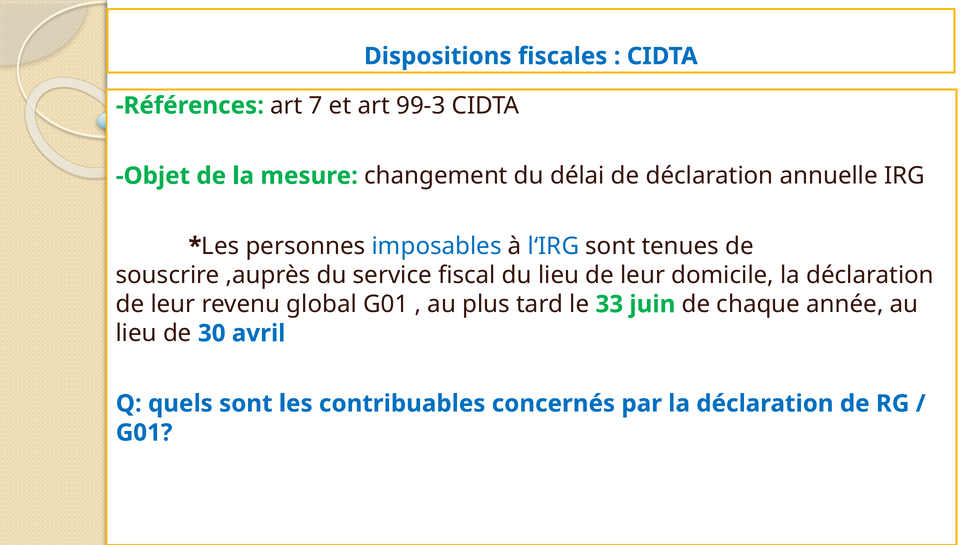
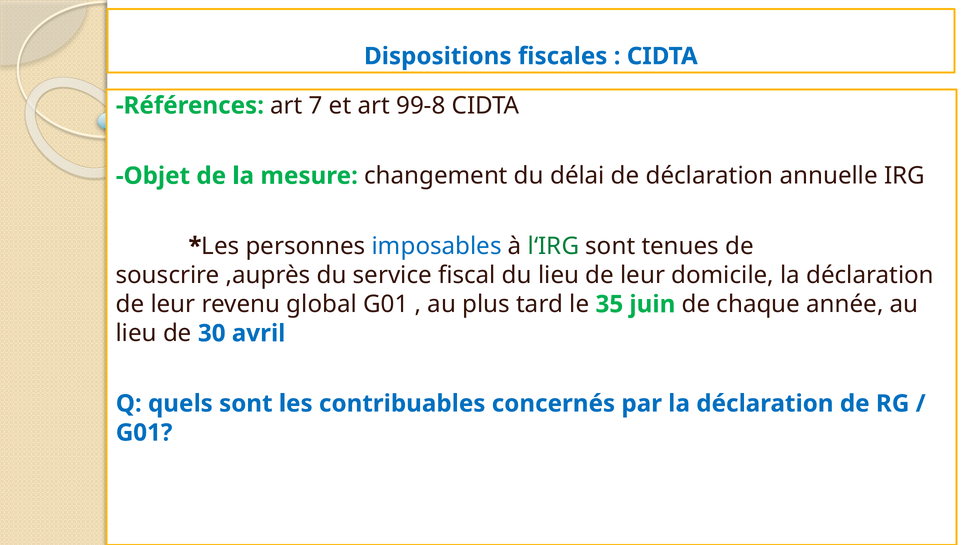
99-3: 99-3 -> 99-8
l‘IRG colour: blue -> green
33: 33 -> 35
